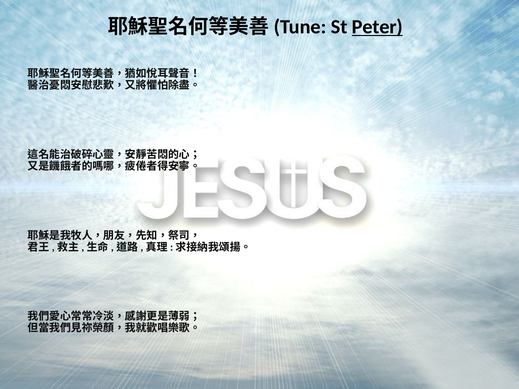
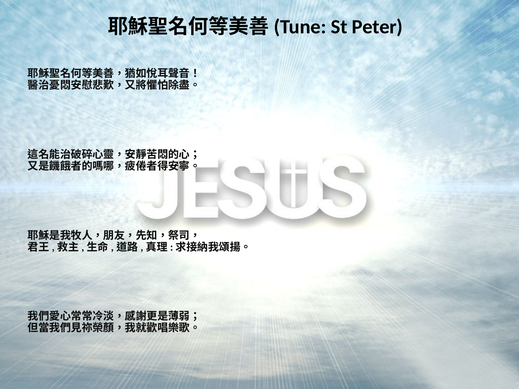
Peter underline: present -> none
